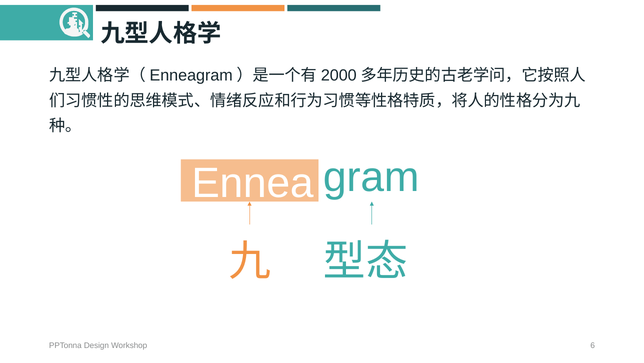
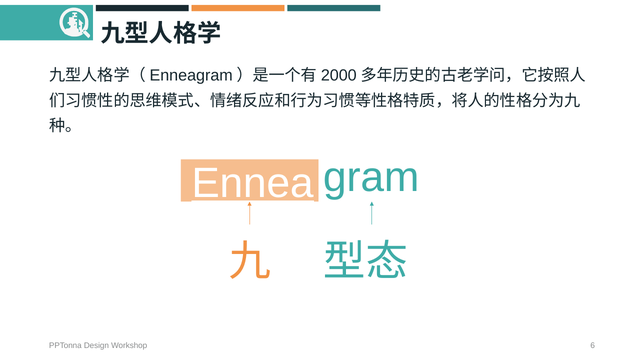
Ennea underline: none -> present
